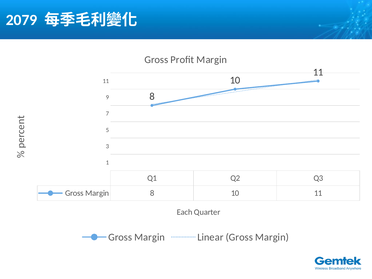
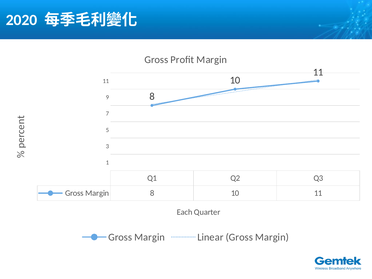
2079: 2079 -> 2020
